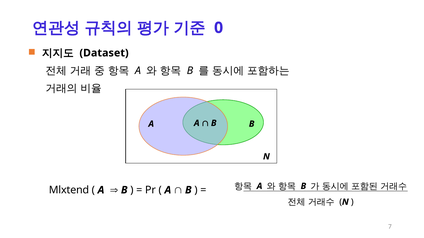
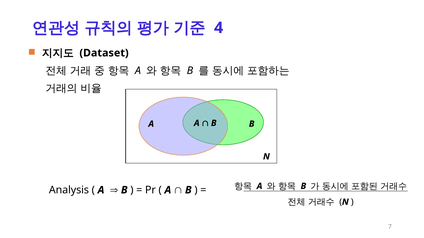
0: 0 -> 4
Mlxtend: Mlxtend -> Analysis
